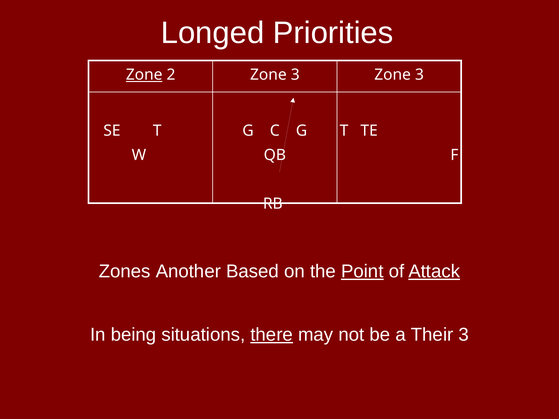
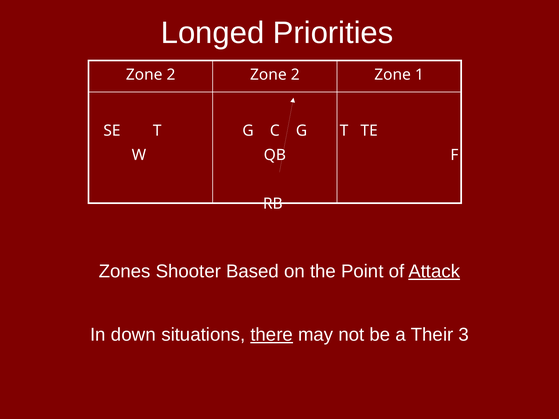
Zone at (144, 75) underline: present -> none
2 Zone 3: 3 -> 2
3 at (419, 75): 3 -> 1
Another: Another -> Shooter
Point underline: present -> none
being: being -> down
